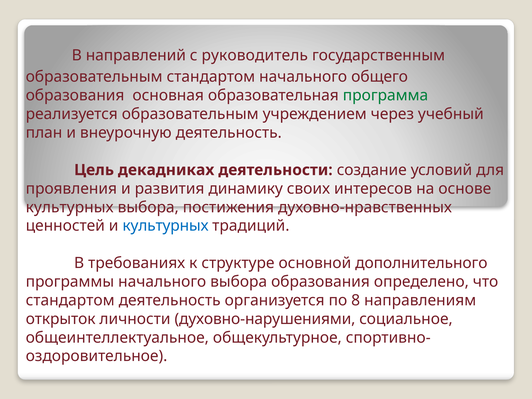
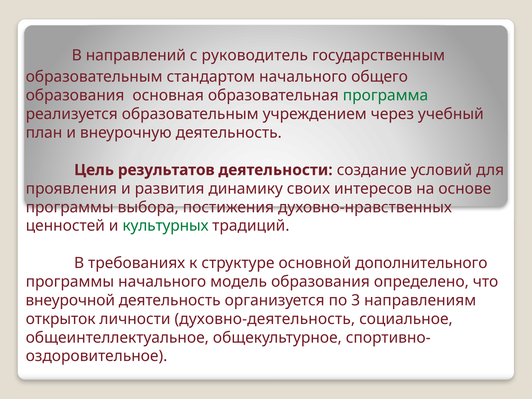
декадниках: декадниках -> результатов
культурных at (70, 207): культурных -> программы
культурных at (165, 226) colour: blue -> green
начального выбора: выбора -> модель
стандартом at (70, 300): стандартом -> внеурочной
8: 8 -> 3
духовно-нарушениями: духовно-нарушениями -> духовно-деятельность
